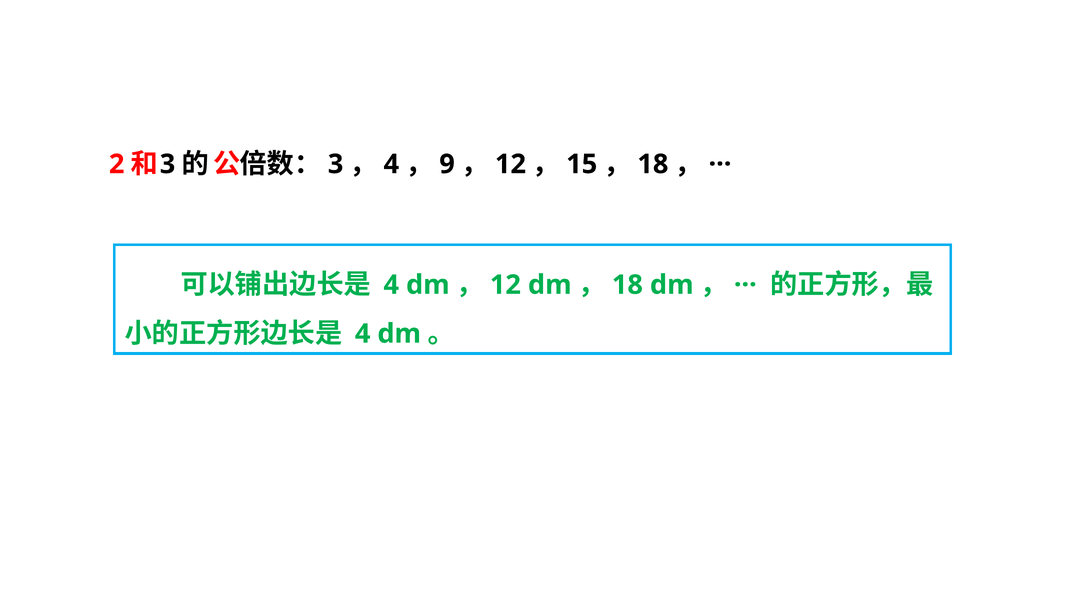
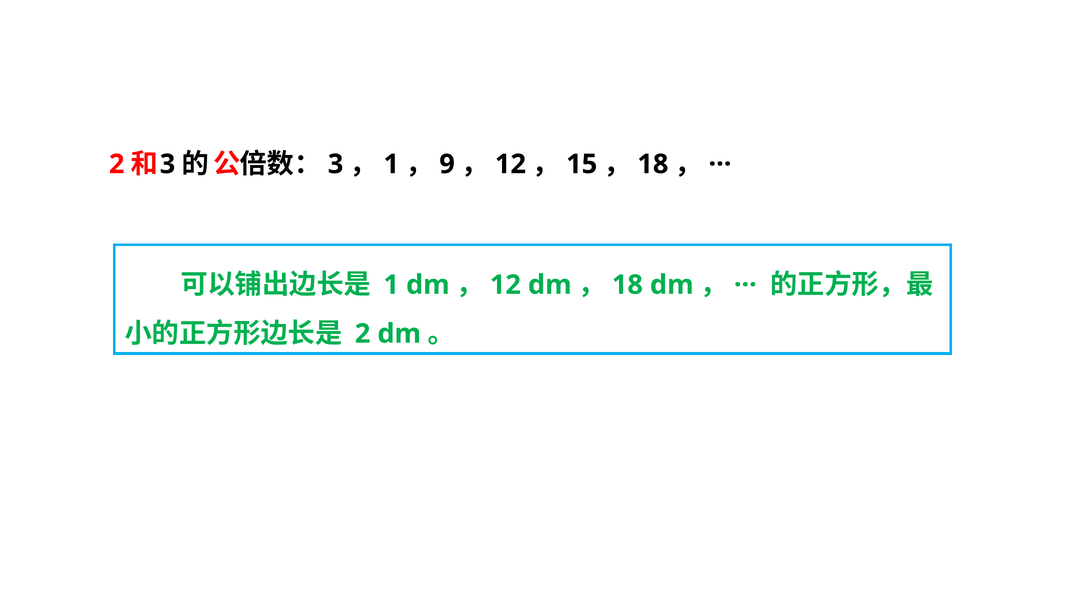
4 at (391, 164): 4 -> 1
4 at (391, 285): 4 -> 1
4 at (363, 334): 4 -> 2
